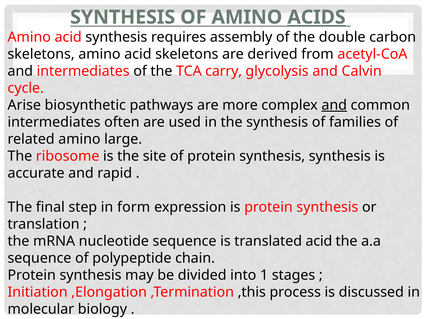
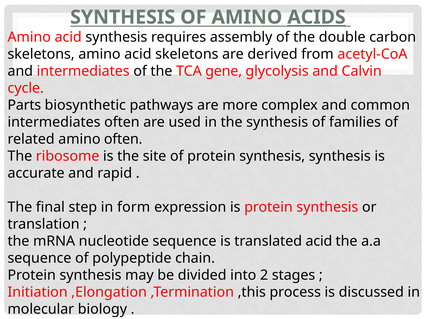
carry: carry -> gene
Arise: Arise -> Parts
and at (334, 105) underline: present -> none
amino large: large -> often
1: 1 -> 2
